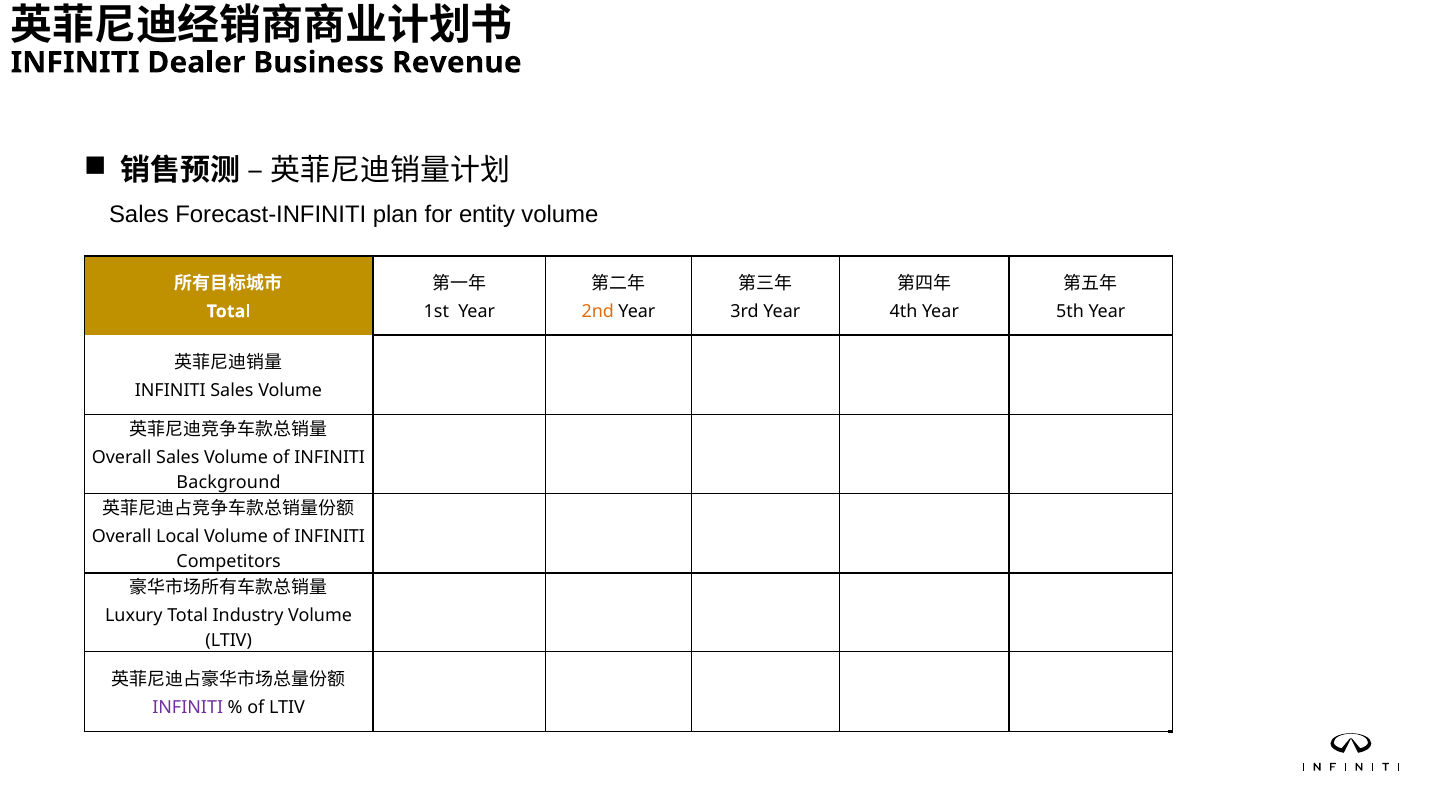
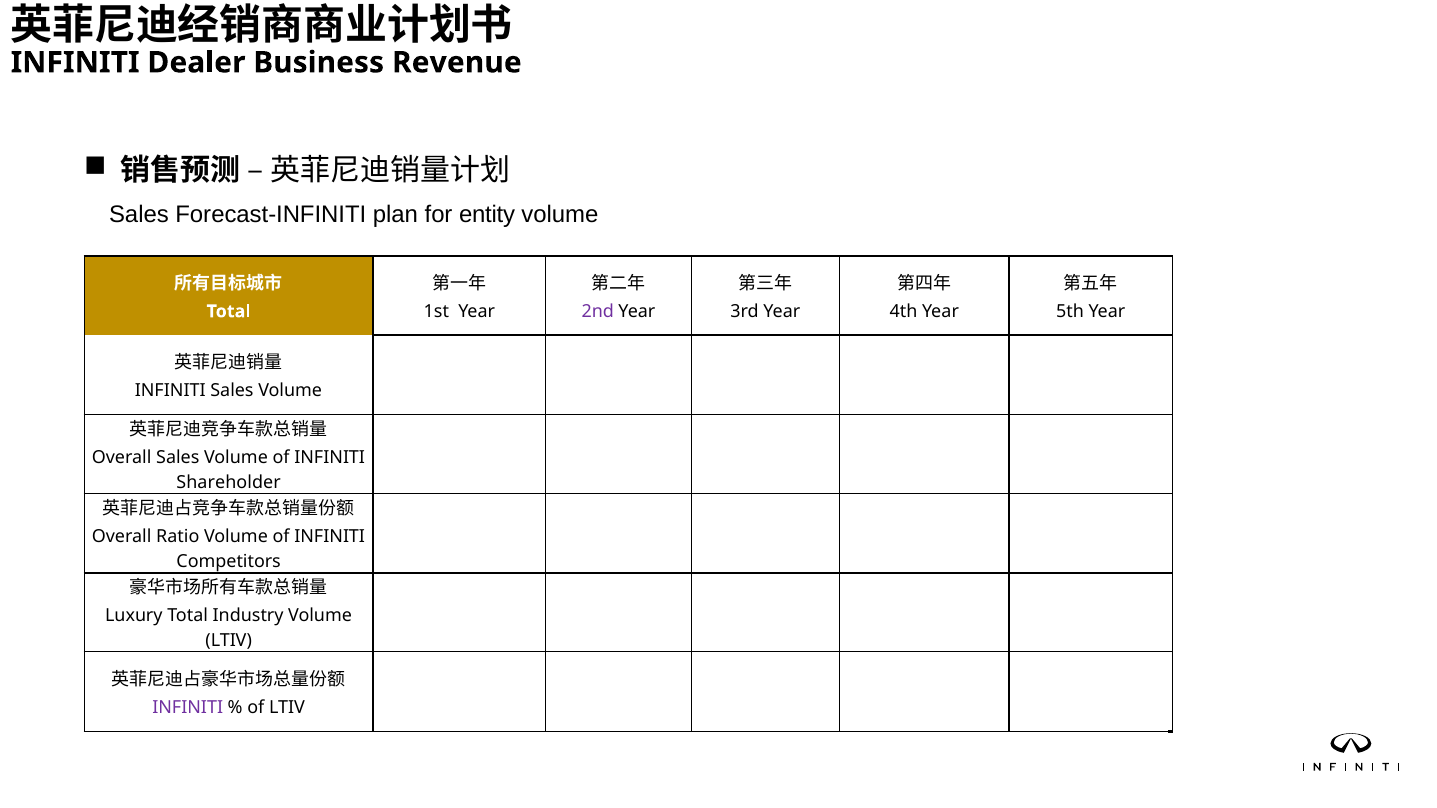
2nd colour: orange -> purple
Background: Background -> Shareholder
Local: Local -> Ratio
